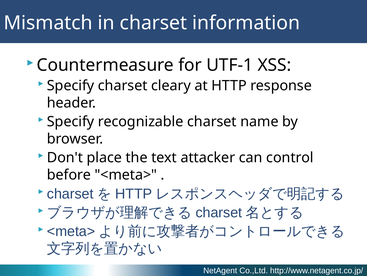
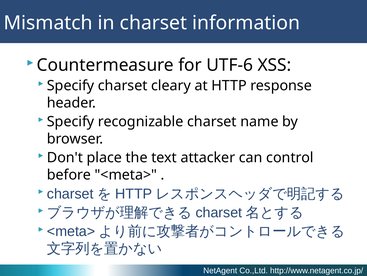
UTF-1: UTF-1 -> UTF-6
